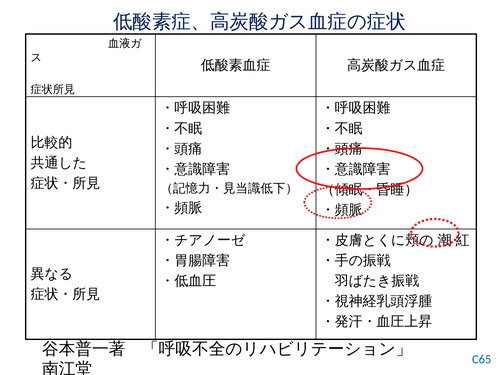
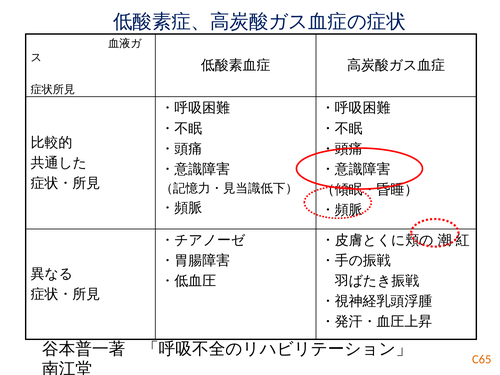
C65 colour: blue -> orange
